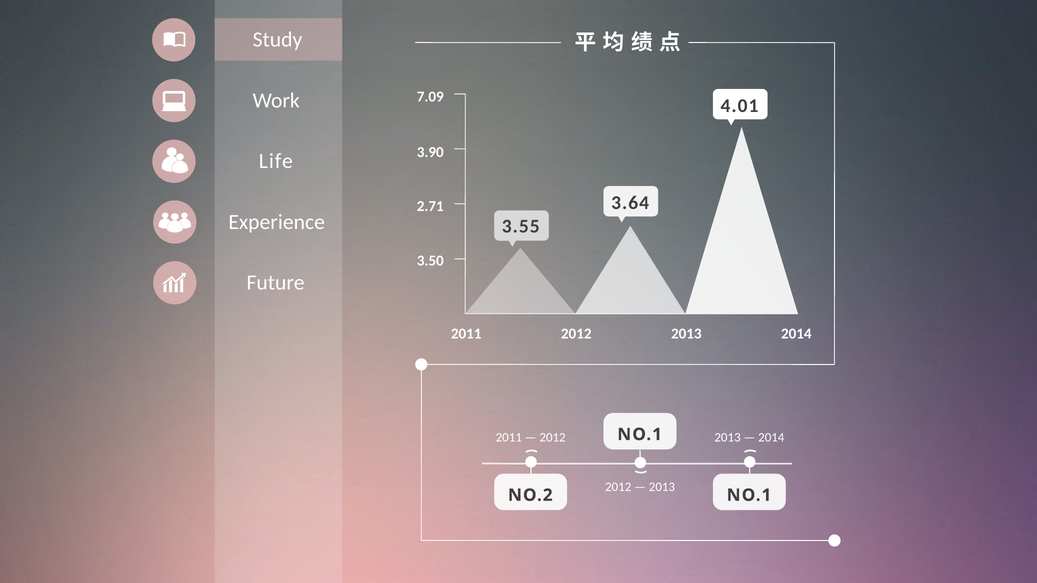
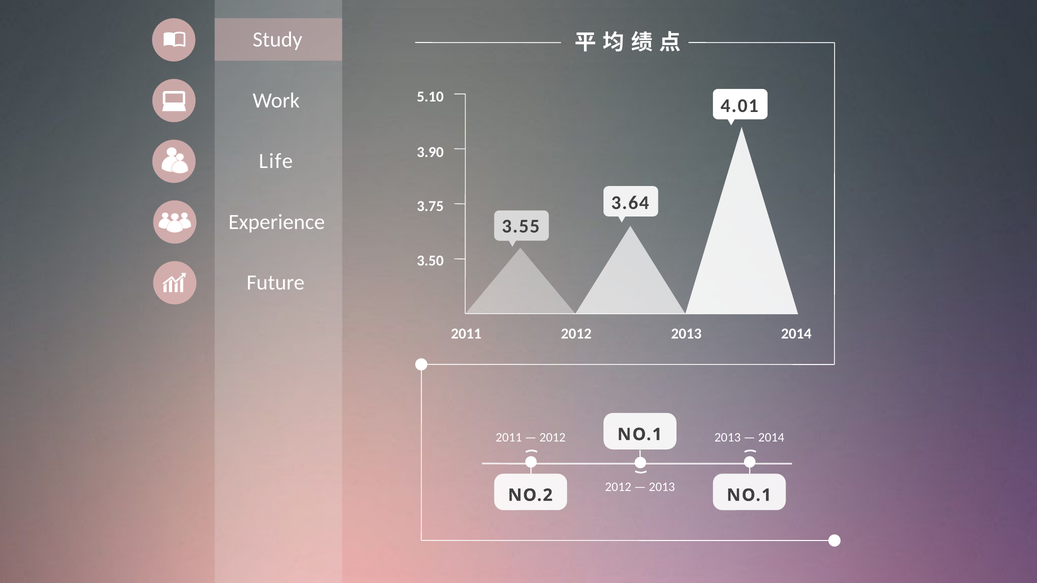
7.09: 7.09 -> 5.10
2.71: 2.71 -> 3.75
